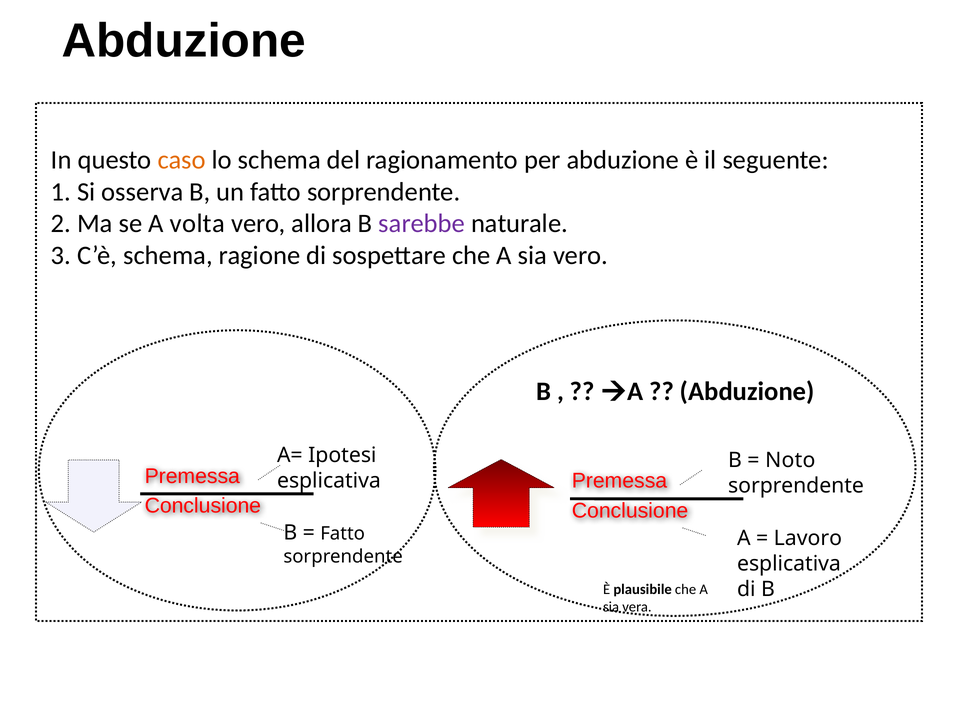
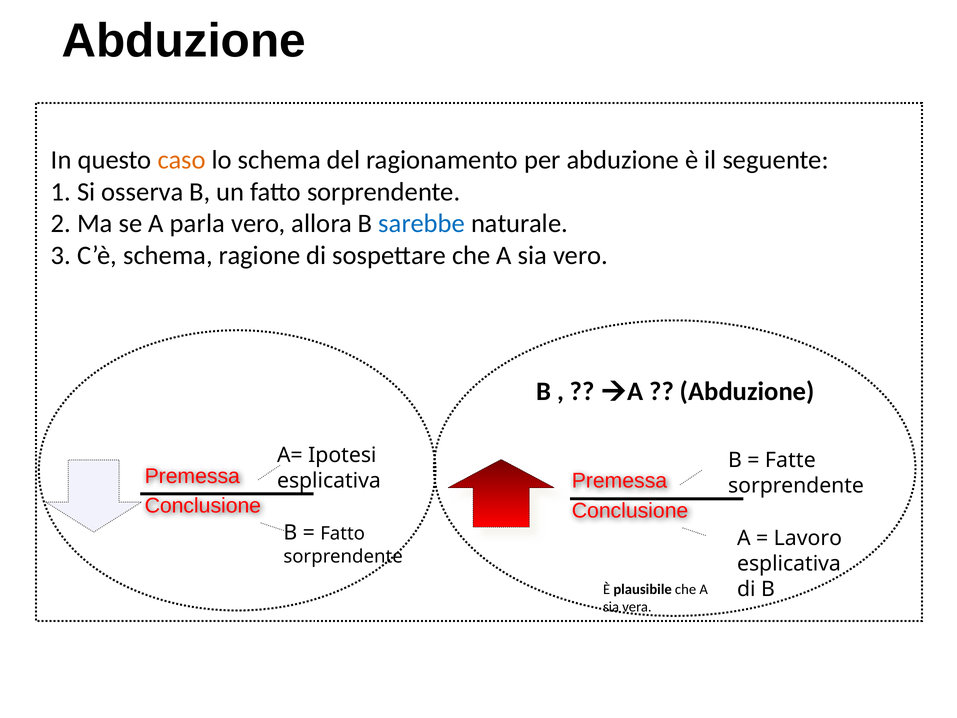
volta: volta -> parla
sarebbe colour: purple -> blue
Noto: Noto -> Fatte
